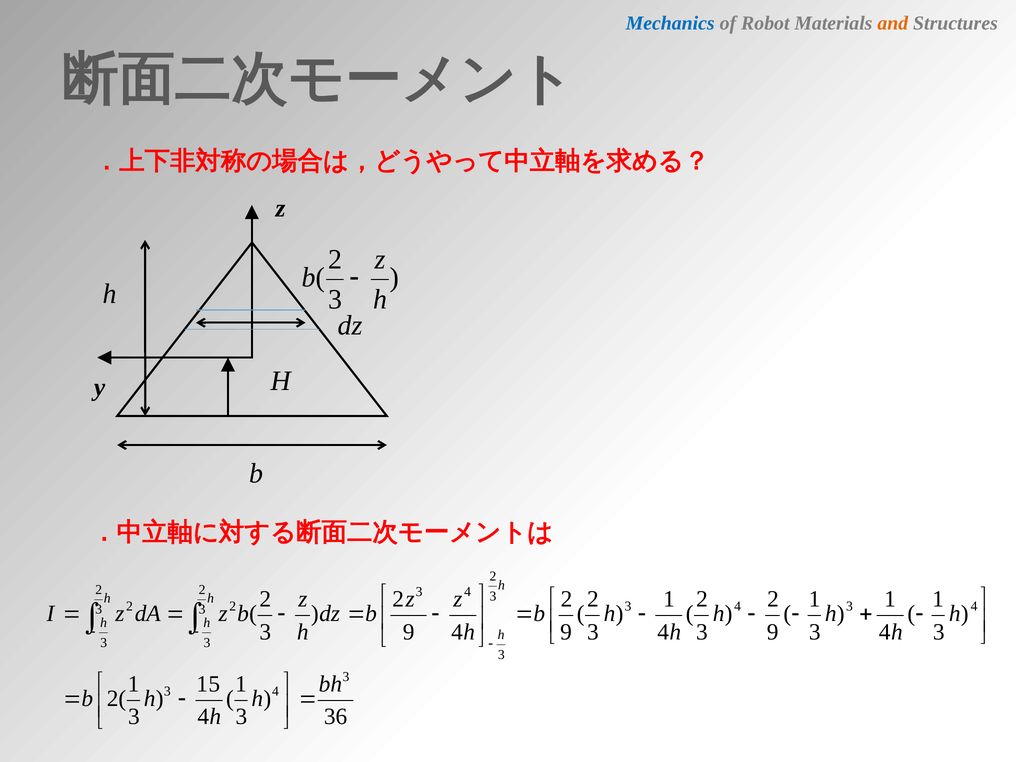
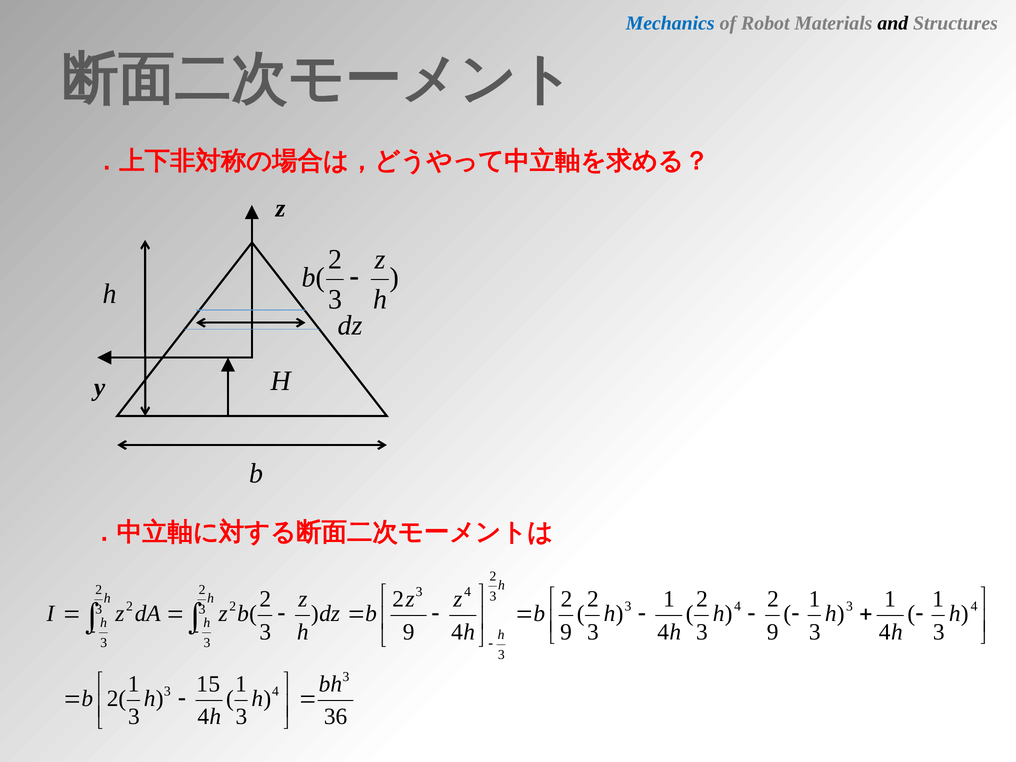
and colour: orange -> black
